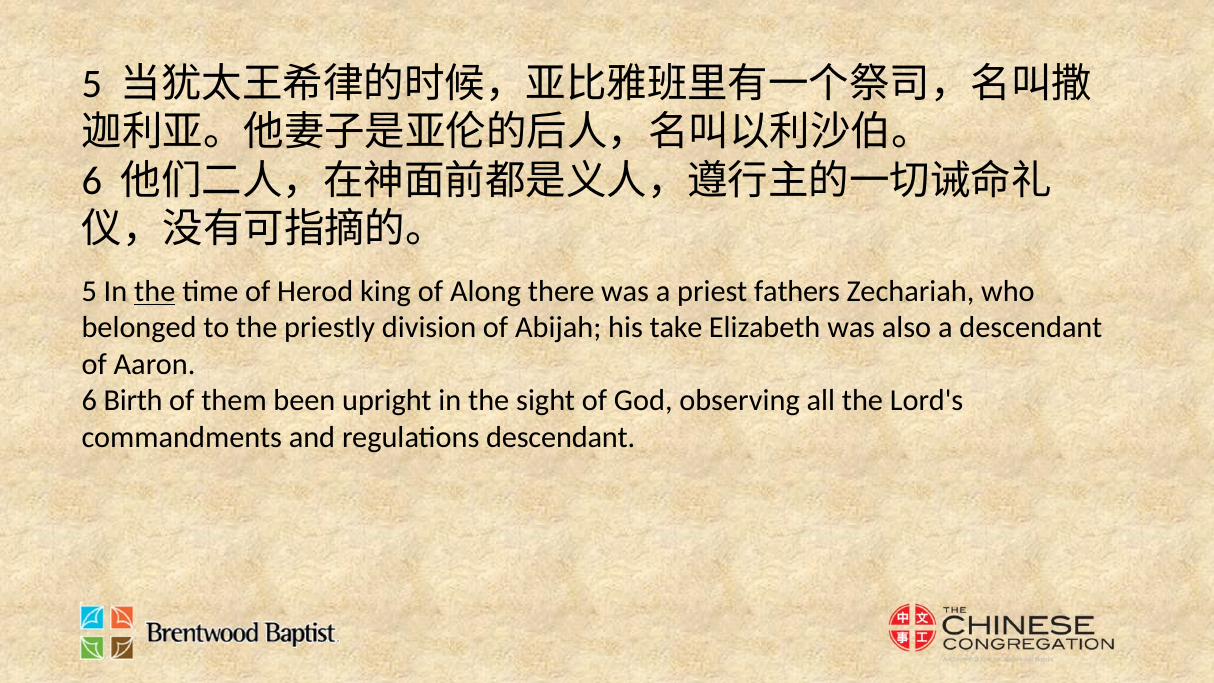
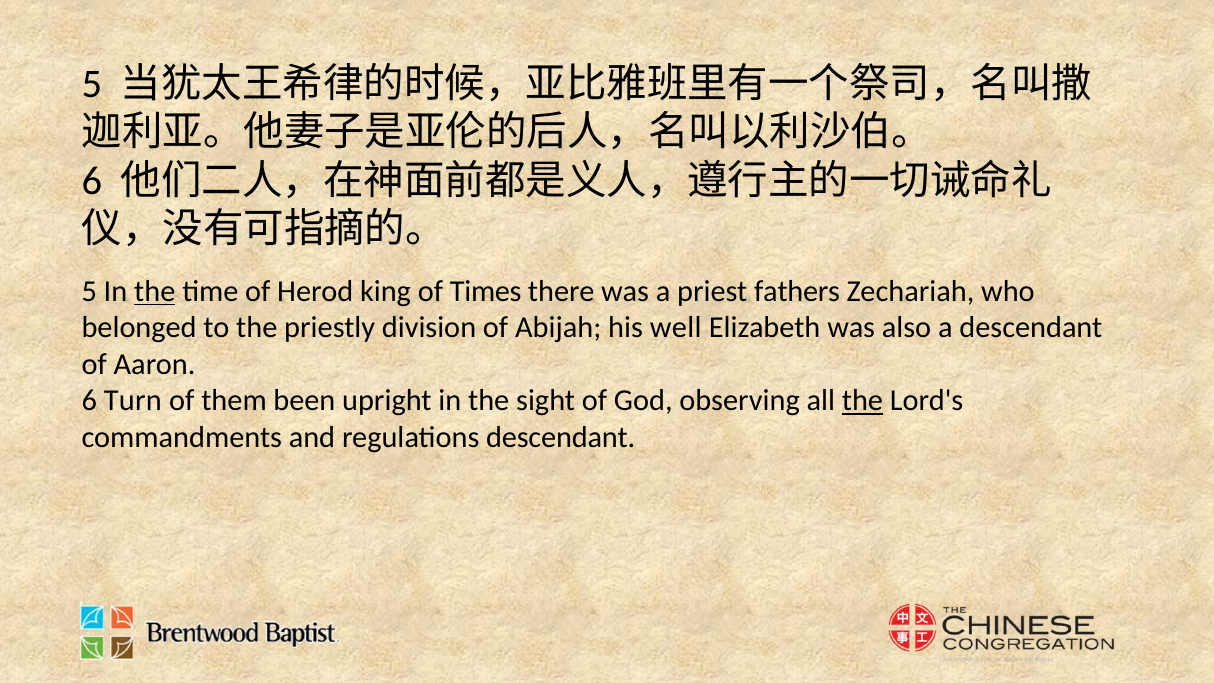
Along: Along -> Times
take: take -> well
Birth: Birth -> Turn
the at (862, 401) underline: none -> present
